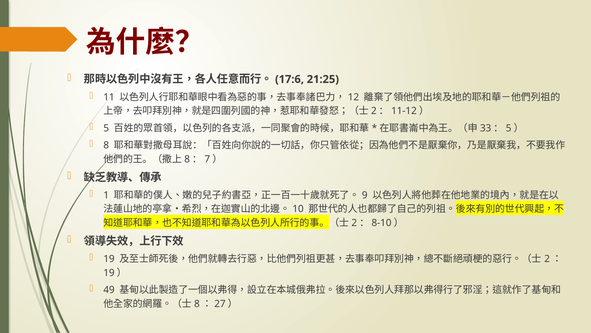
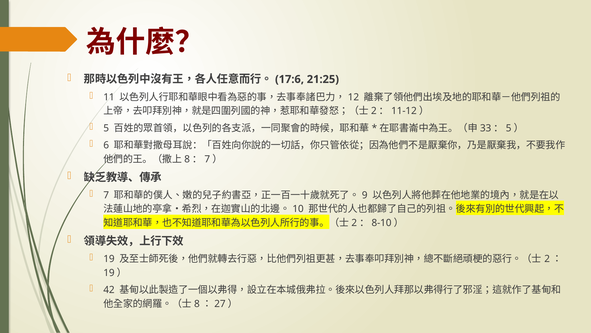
8: 8 -> 6
1: 1 -> 7
49: 49 -> 42
